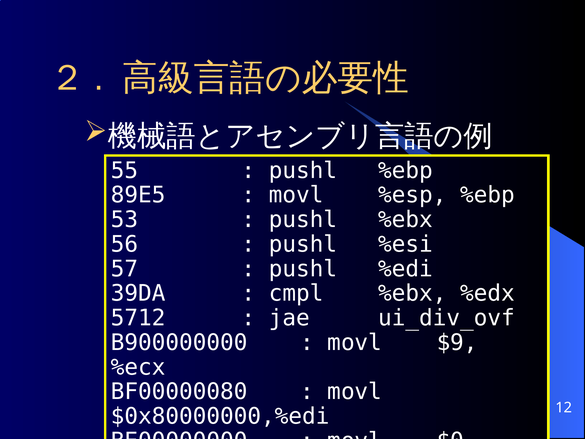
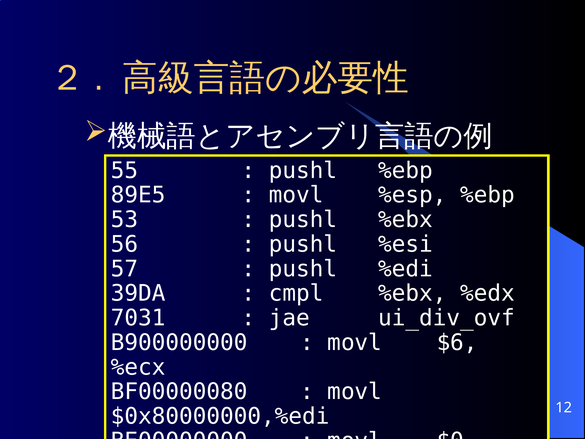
5712: 5712 -> 7031
$9: $9 -> $6
